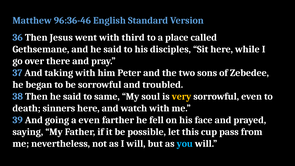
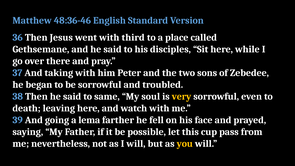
96:36-46: 96:36-46 -> 48:36-46
sinners: sinners -> leaving
a even: even -> lema
you colour: light blue -> yellow
